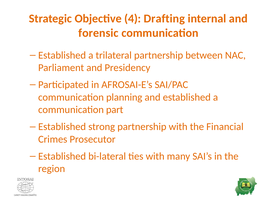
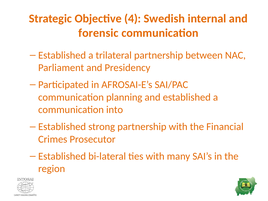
Drafting: Drafting -> Swedish
part: part -> into
